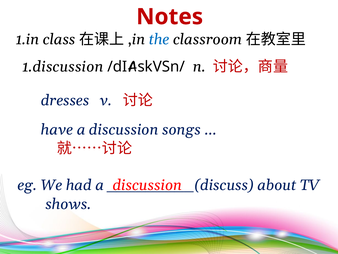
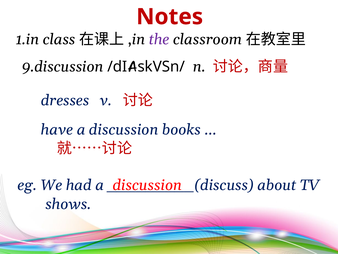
the colour: blue -> purple
1.discussion: 1.discussion -> 9.discussion
songs: songs -> books
